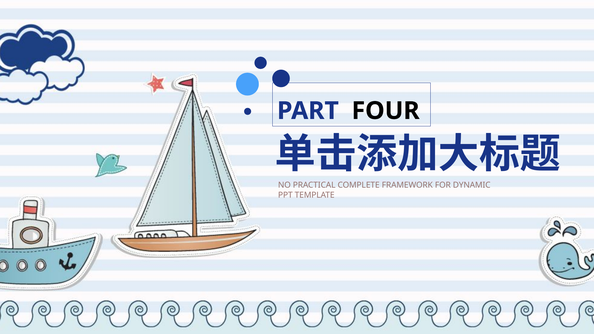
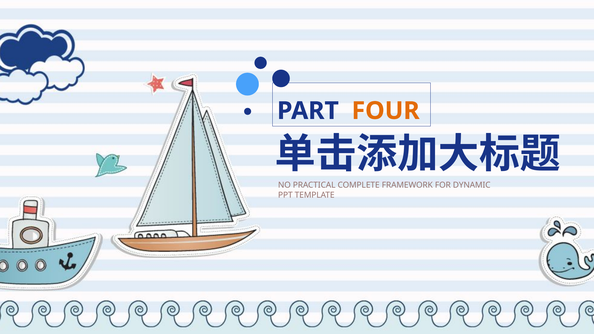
FOUR colour: black -> orange
